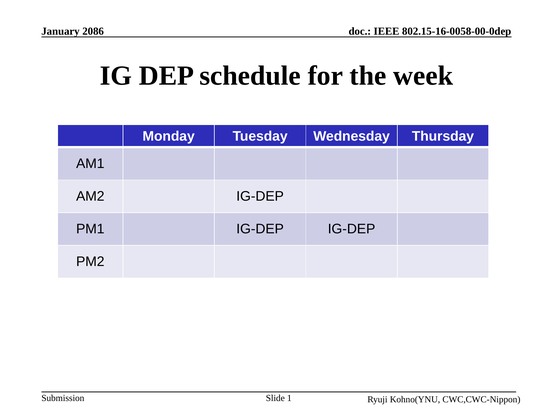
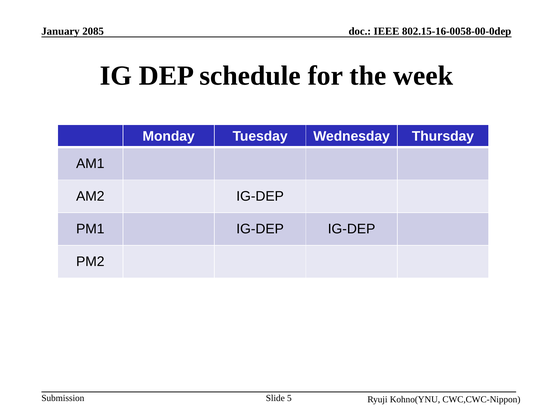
2086: 2086 -> 2085
1: 1 -> 5
